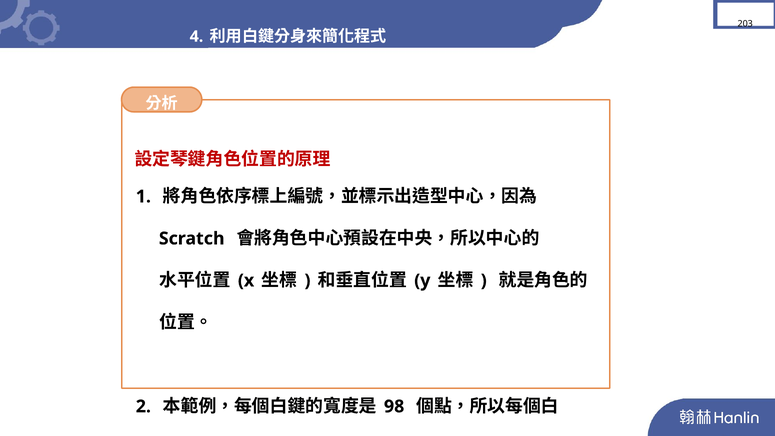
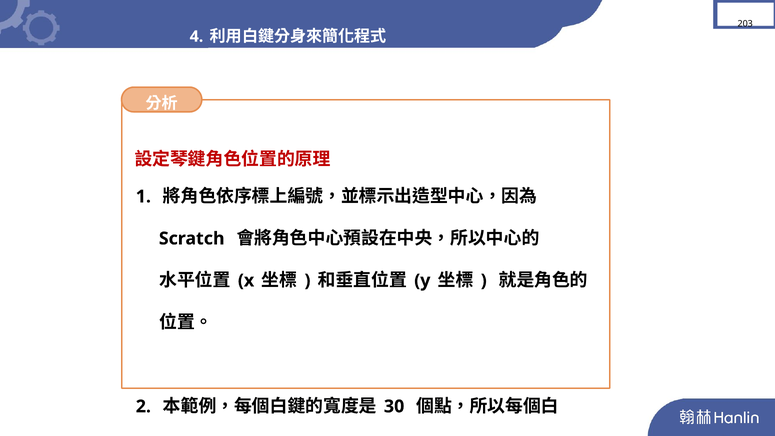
98: 98 -> 30
